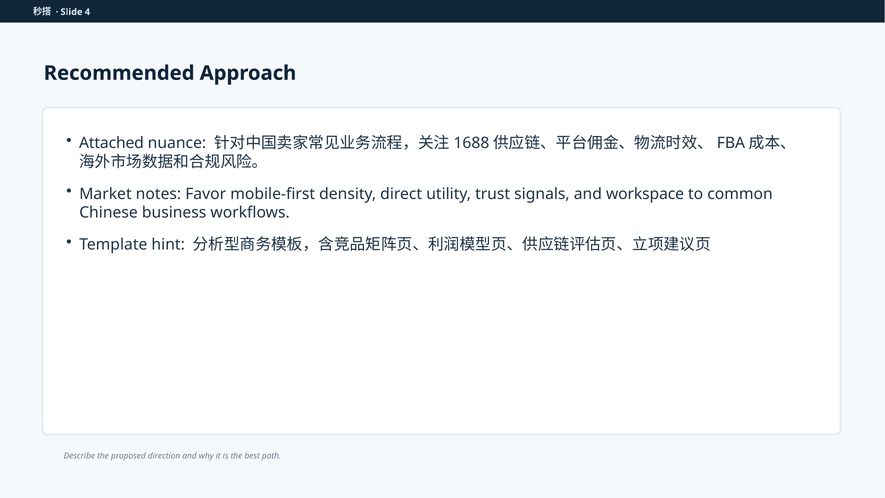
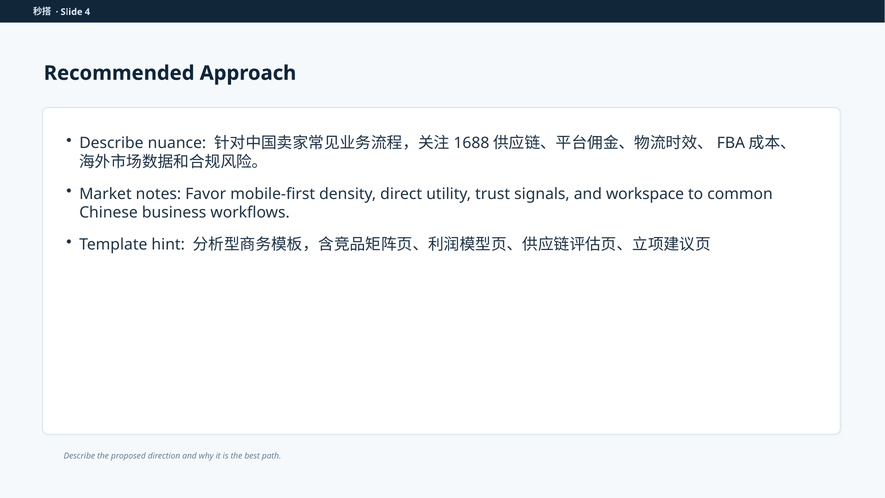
Attached at (111, 143): Attached -> Describe
